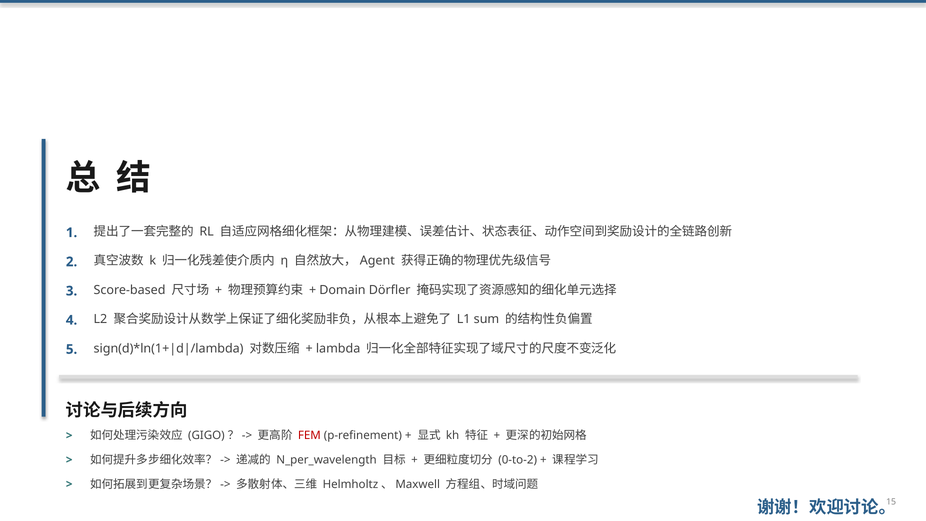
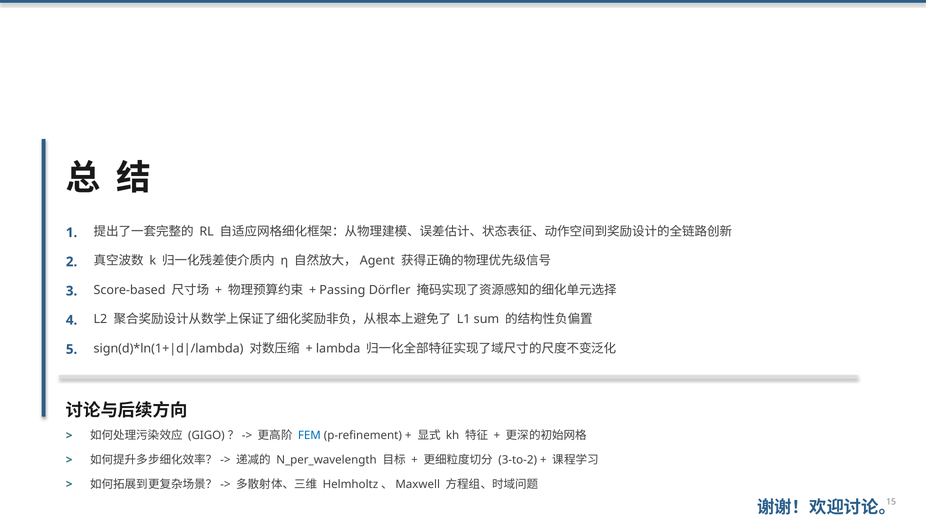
Domain: Domain -> Passing
FEM colour: red -> blue
0-to-2: 0-to-2 -> 3-to-2
